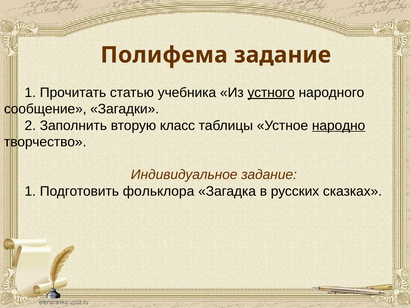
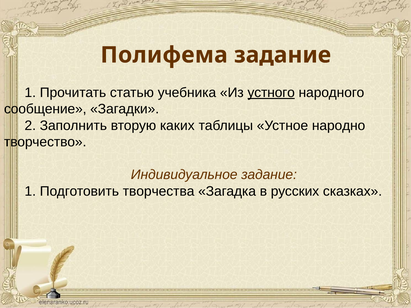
класс: класс -> каких
народно underline: present -> none
фольклора: фольклора -> творчества
